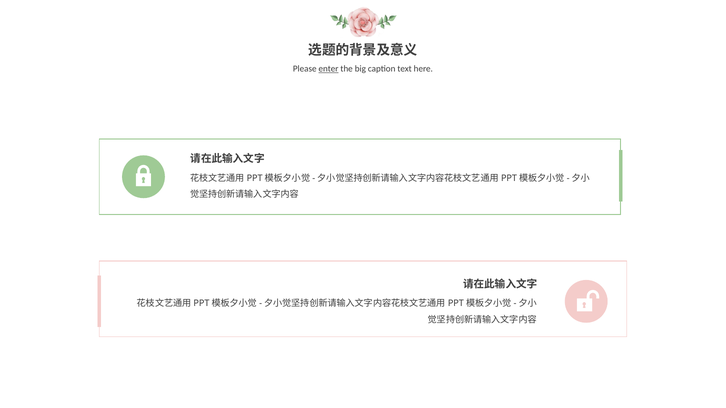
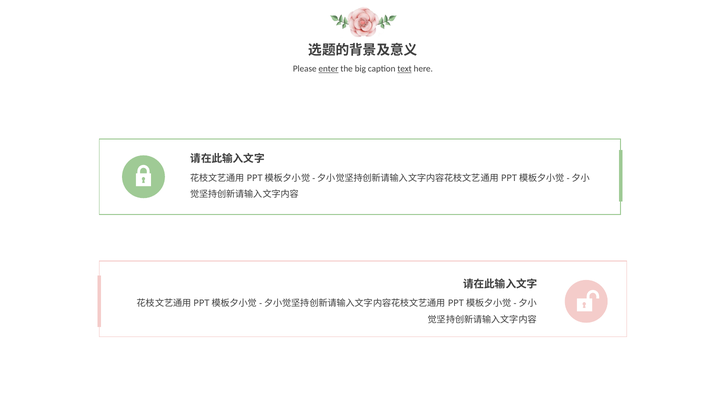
text underline: none -> present
